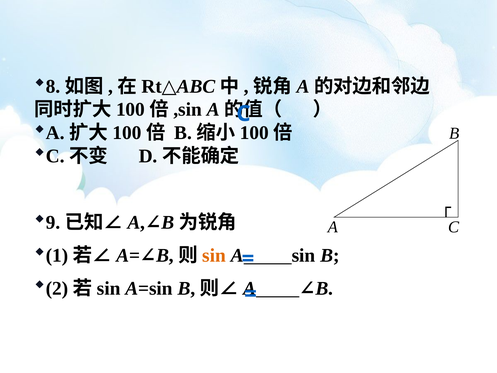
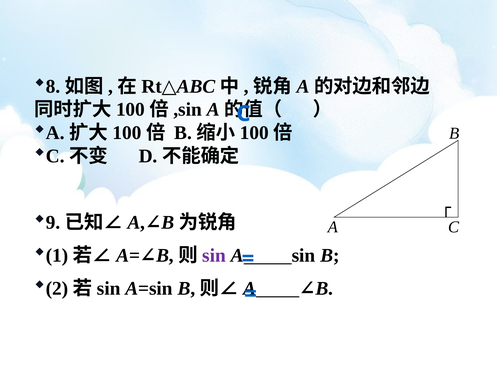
sin at (214, 255) colour: orange -> purple
